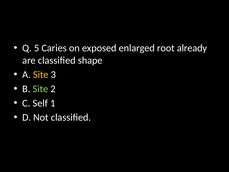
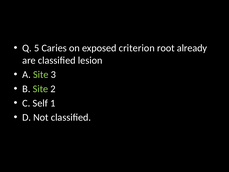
enlarged: enlarged -> criterion
shape: shape -> lesion
Site at (41, 75) colour: yellow -> light green
